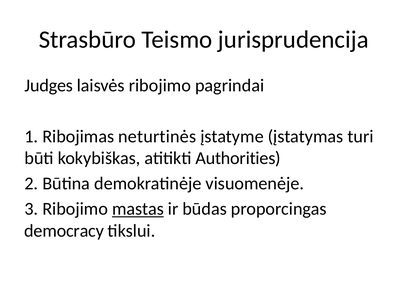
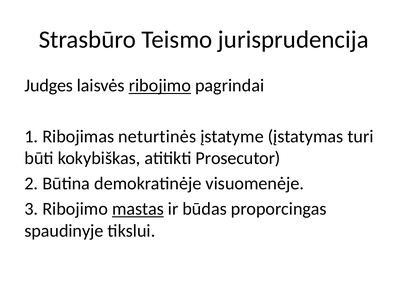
ribojimo at (160, 86) underline: none -> present
Authorities: Authorities -> Prosecutor
democracy: democracy -> spaudinyje
